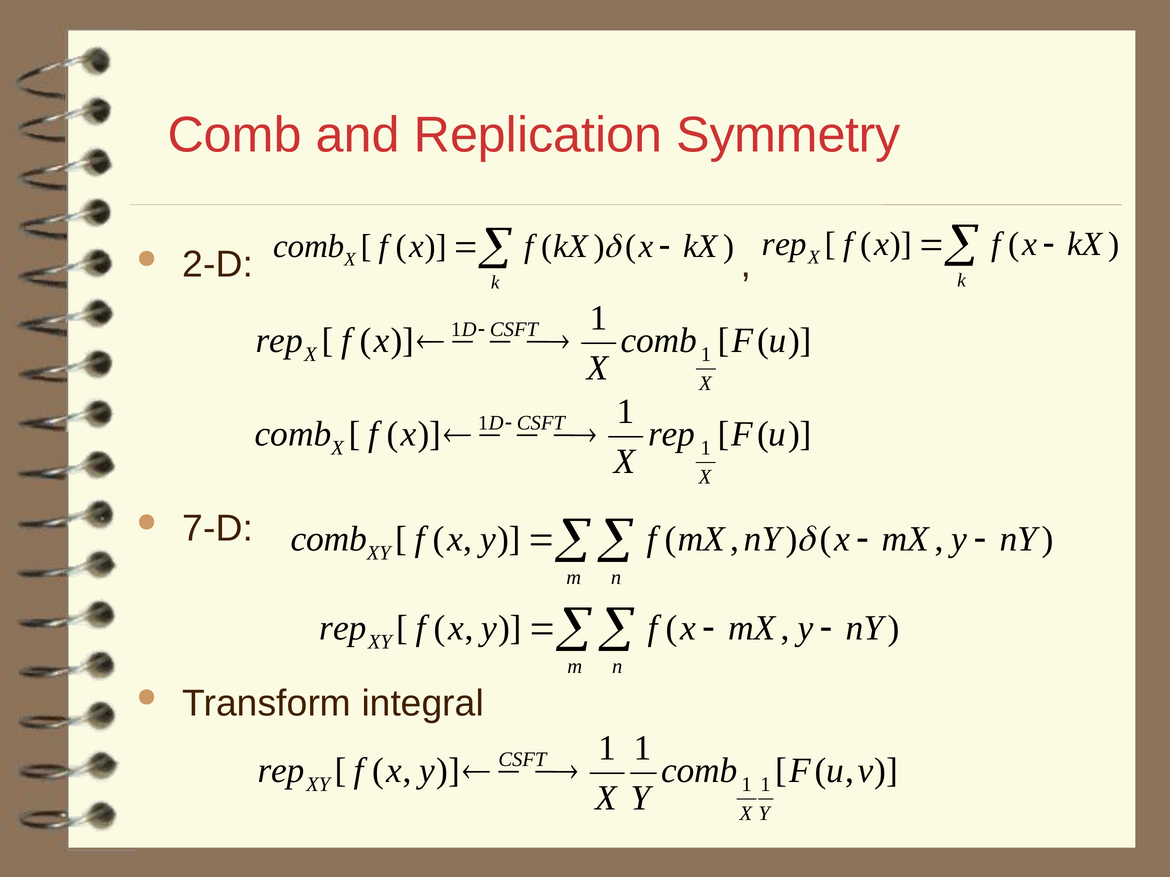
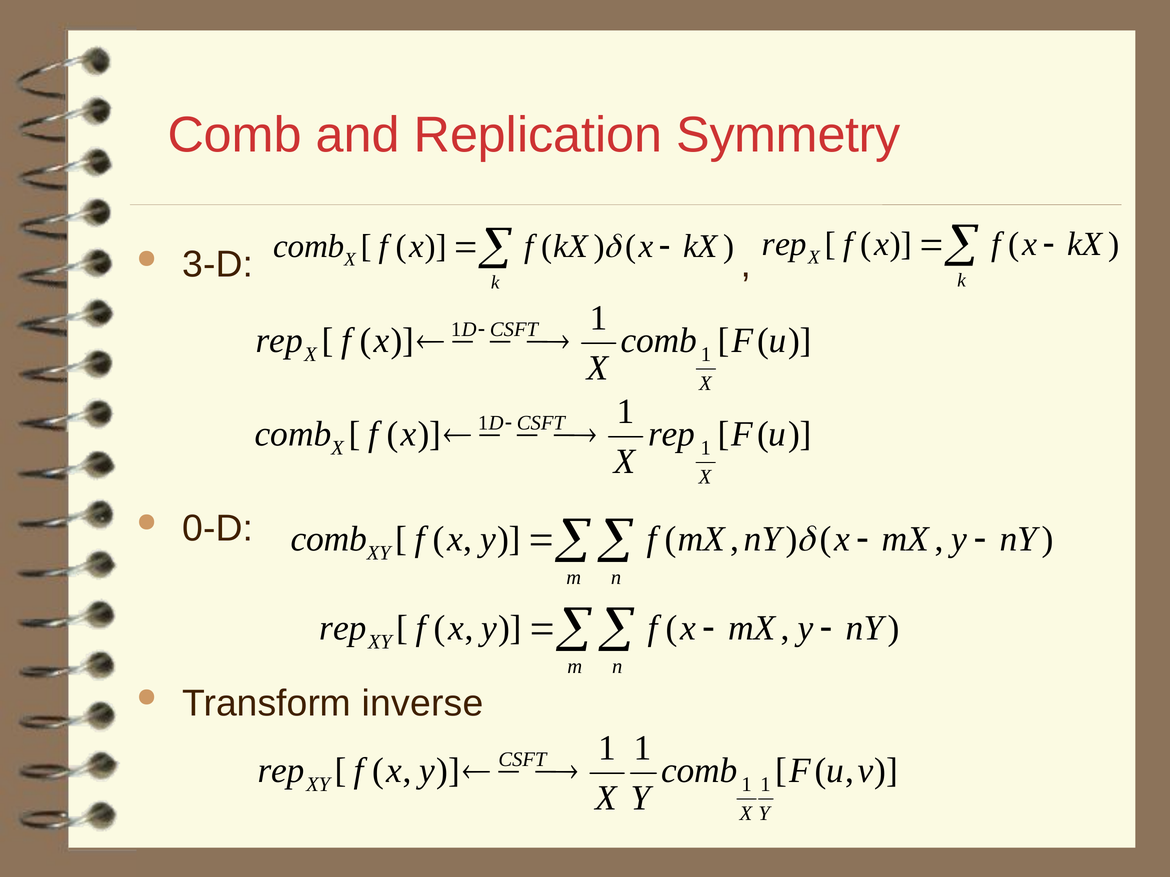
2-D: 2-D -> 3-D
7-D: 7-D -> 0-D
integral: integral -> inverse
